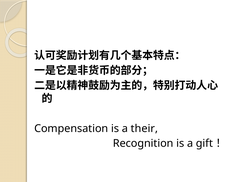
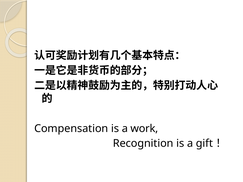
their: their -> work
